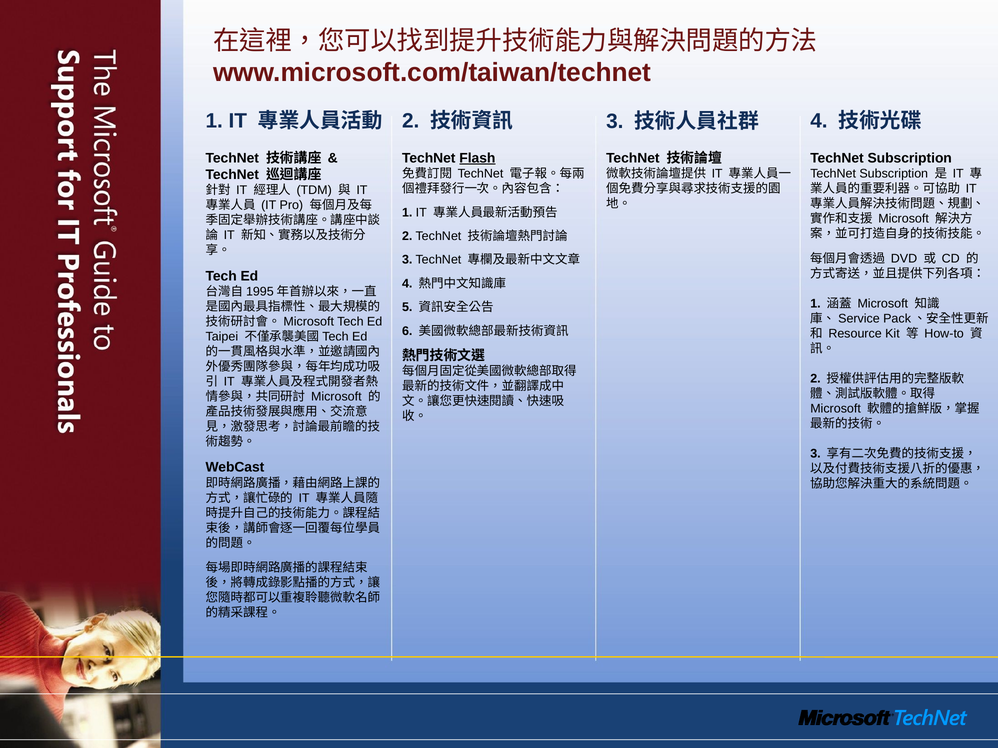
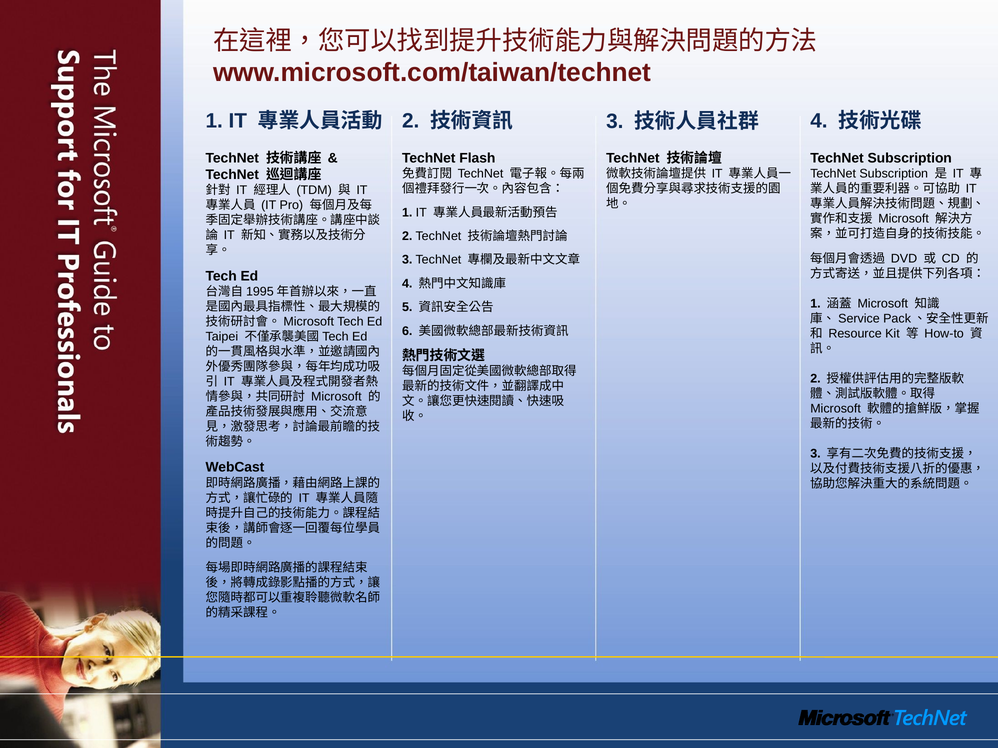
Flash underline: present -> none
